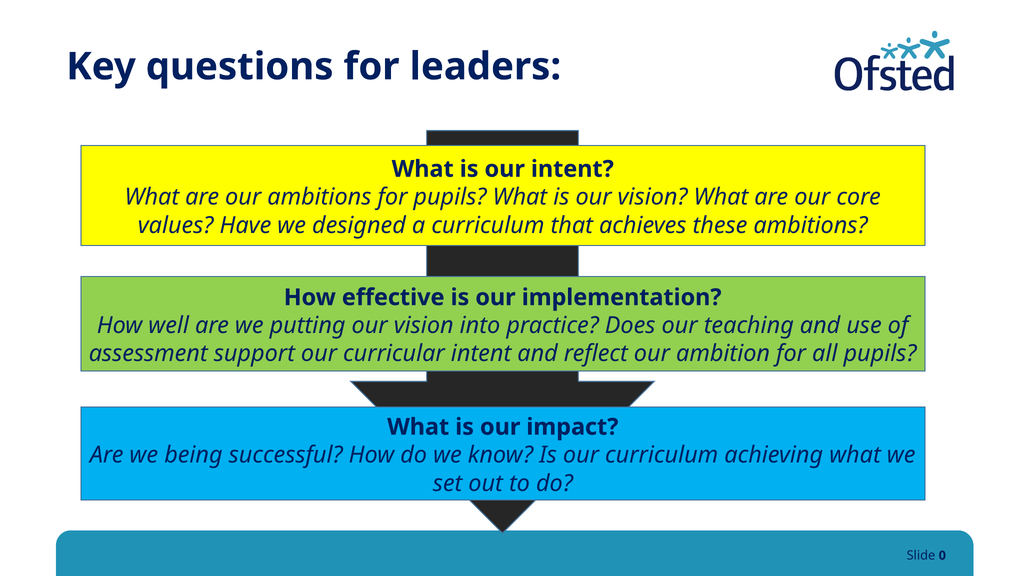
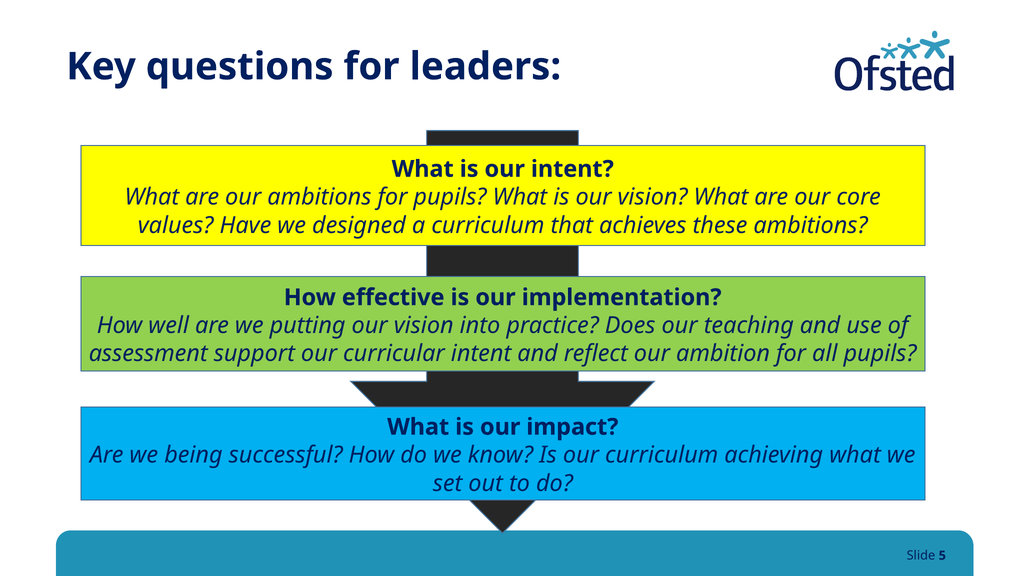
0: 0 -> 5
